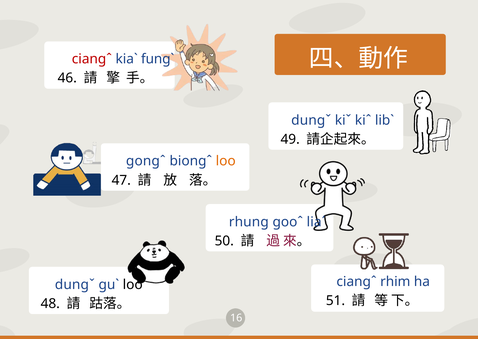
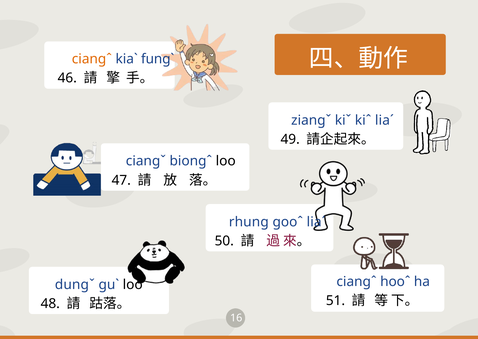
ciangˆ at (92, 59) colour: red -> orange
dungˇ at (311, 120): dungˇ -> ziangˇ
kiˆ libˋ: libˋ -> liaˊ
gongˆ: gongˆ -> ciangˇ
loo at (226, 161) colour: orange -> black
rhim: rhim -> hooˆ
